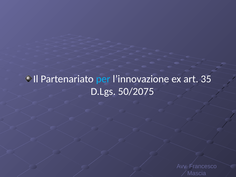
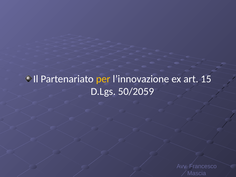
per colour: light blue -> yellow
35: 35 -> 15
50/2075: 50/2075 -> 50/2059
